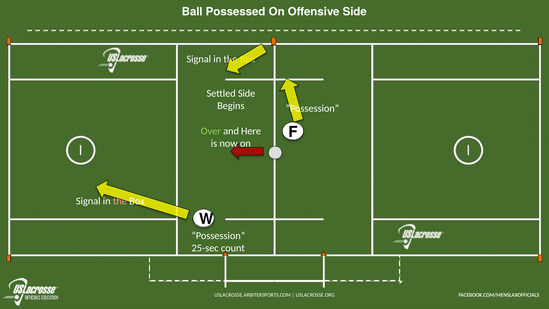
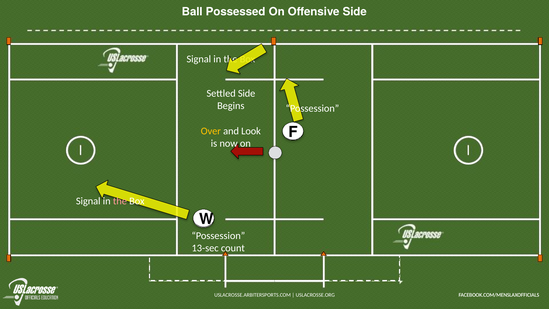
Over colour: light green -> yellow
Here: Here -> Look
25-sec: 25-sec -> 13-sec
